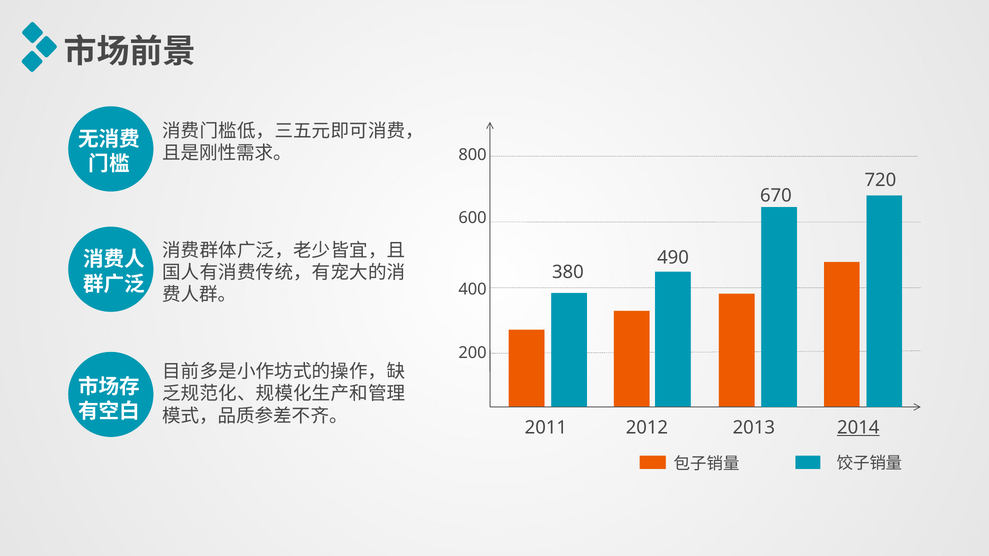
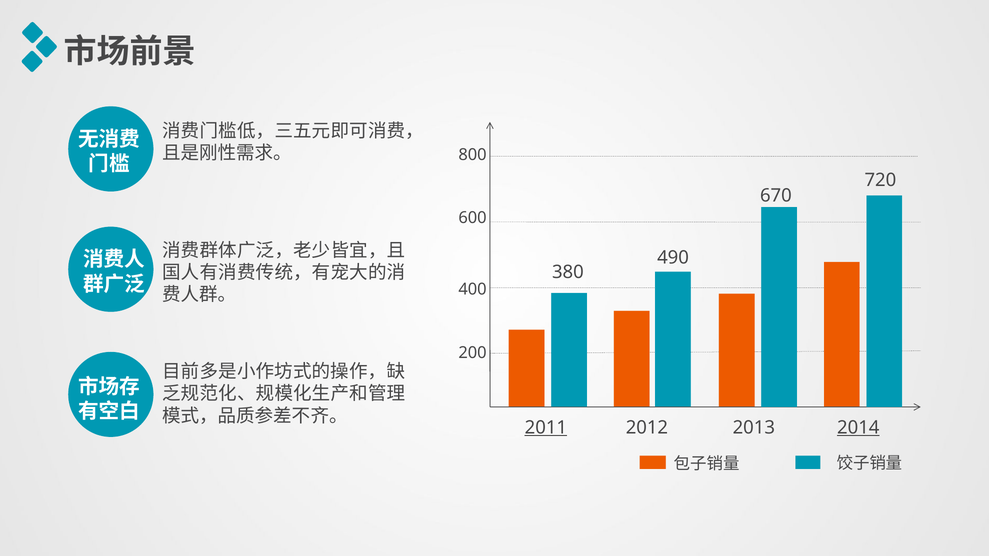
2011 underline: none -> present
